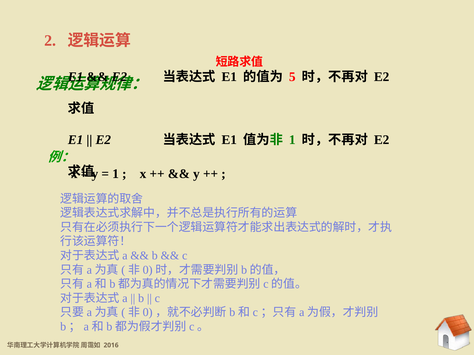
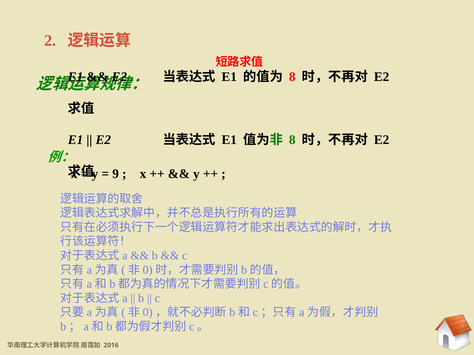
5 at (292, 77): 5 -> 8
1 at (292, 140): 1 -> 8
1 at (116, 174): 1 -> 9
